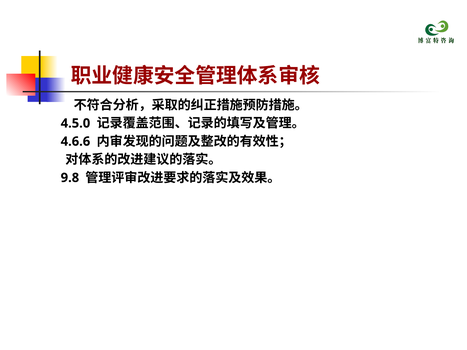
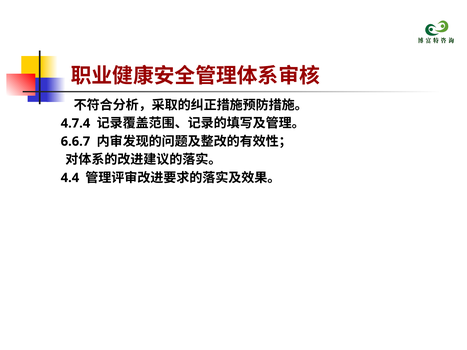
4.5.0: 4.5.0 -> 4.7.4
4.6.6: 4.6.6 -> 6.6.7
9.8: 9.8 -> 4.4
